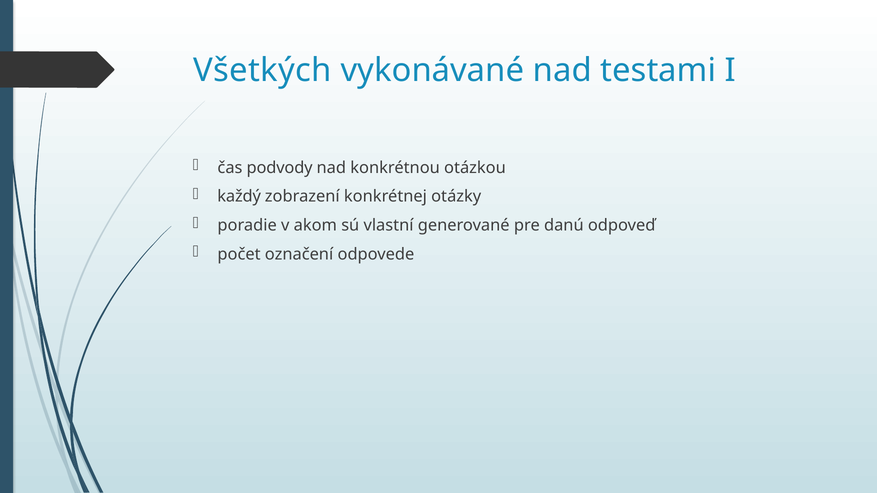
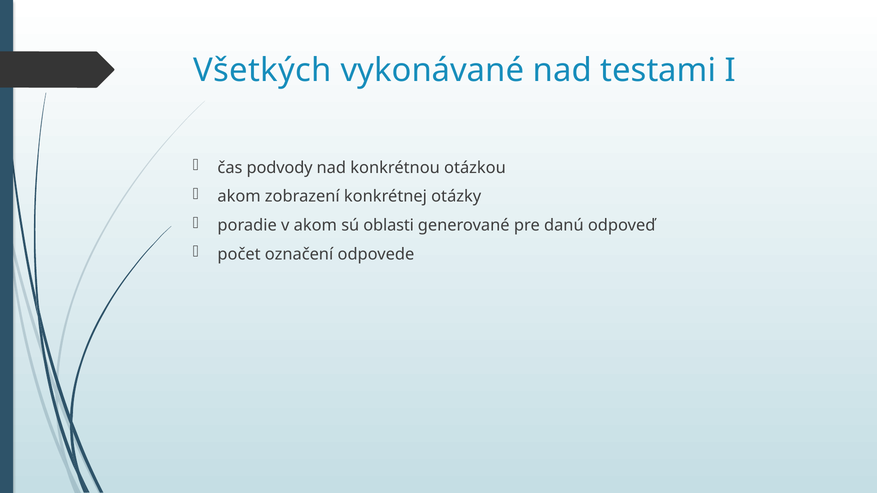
každý at (239, 197): každý -> akom
vlastní: vlastní -> oblasti
